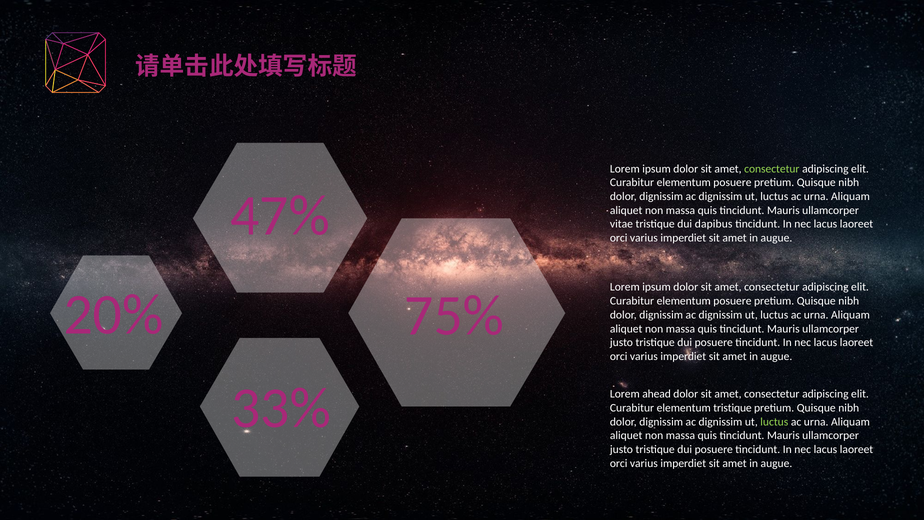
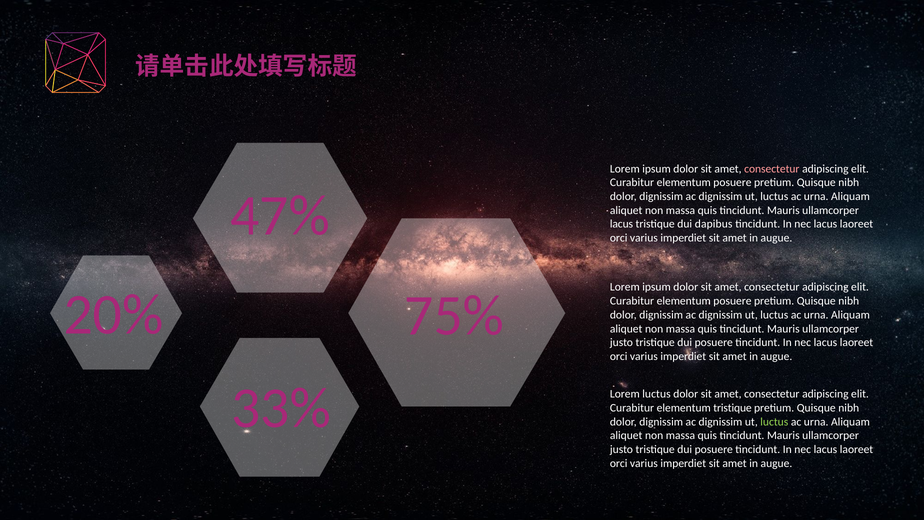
consectetur at (772, 169) colour: light green -> pink
vitae at (621, 224): vitae -> lacus
Lorem ahead: ahead -> luctus
